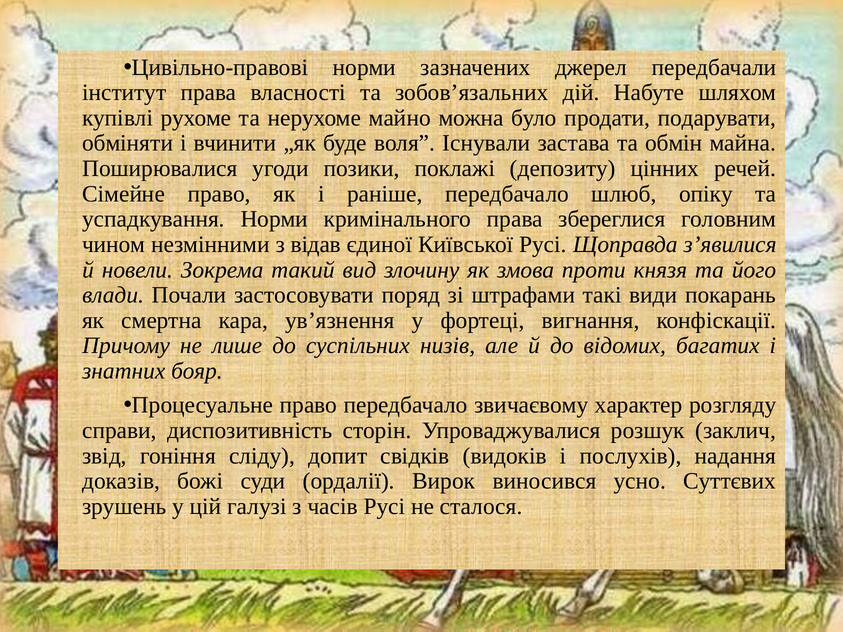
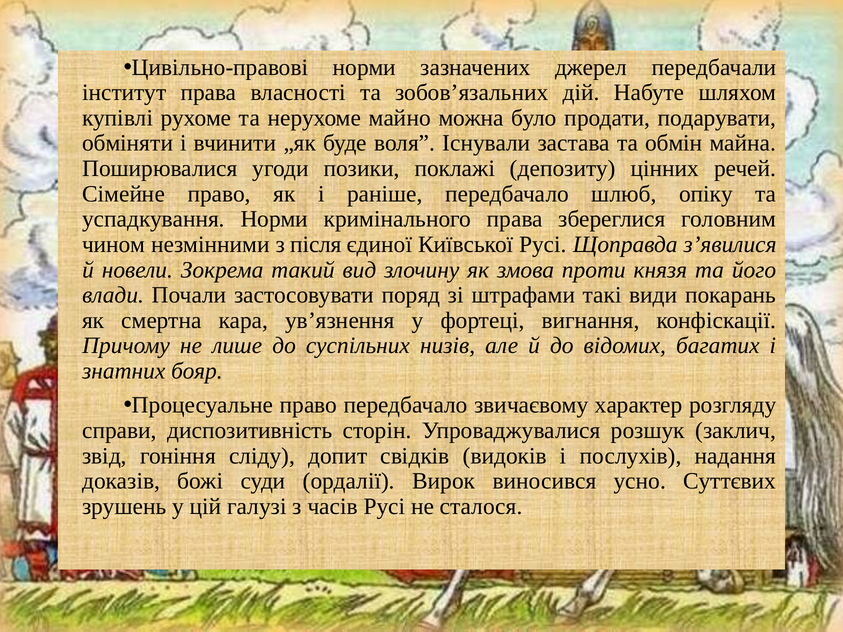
відав: відав -> після
